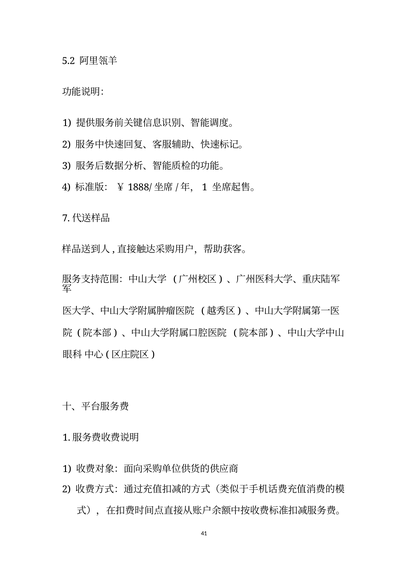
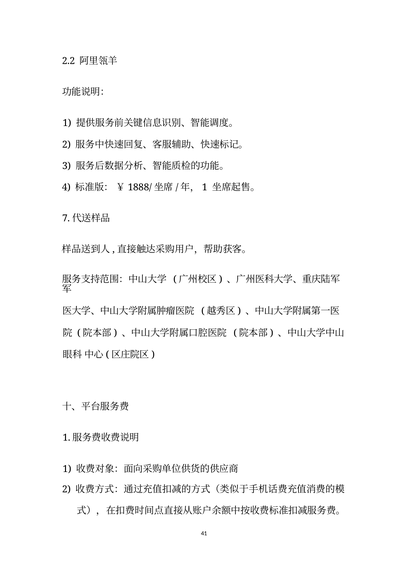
5.2: 5.2 -> 2.2
